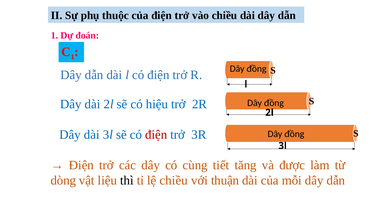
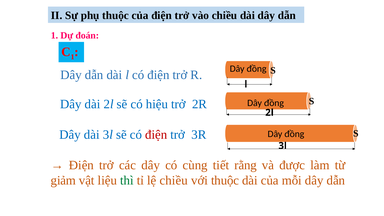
tăng: tăng -> rằng
dòng: dòng -> giảm
thì colour: black -> green
với thuận: thuận -> thuộc
